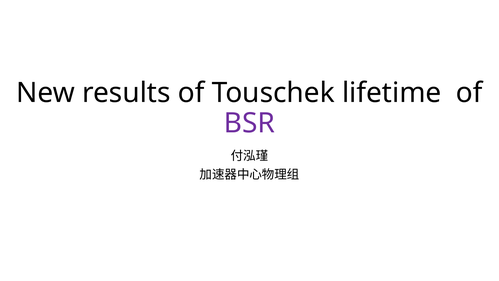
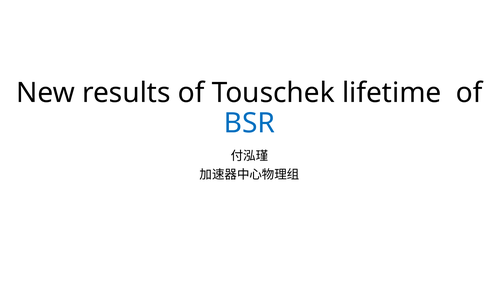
BSR colour: purple -> blue
